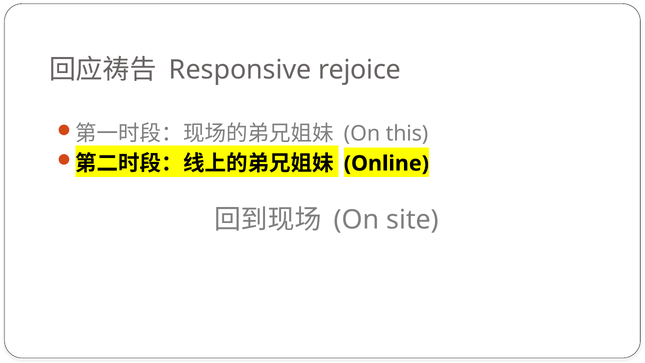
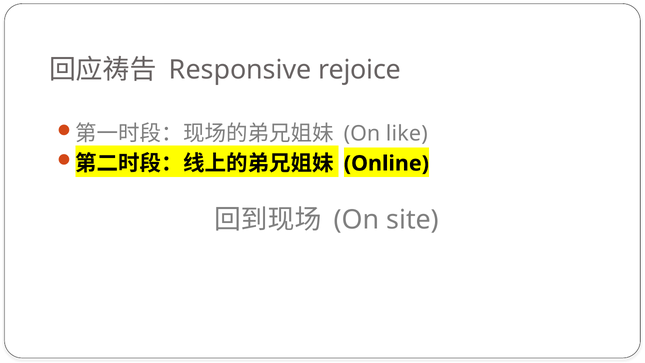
this: this -> like
